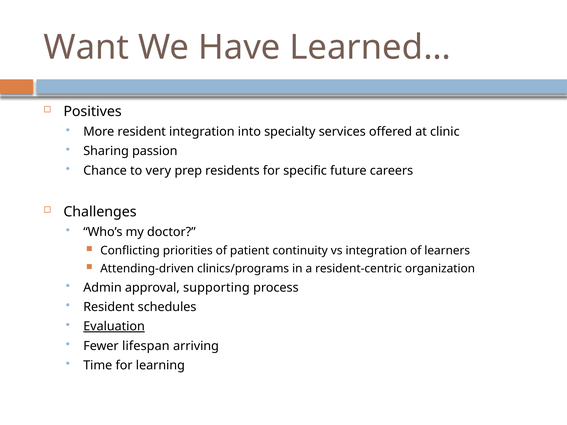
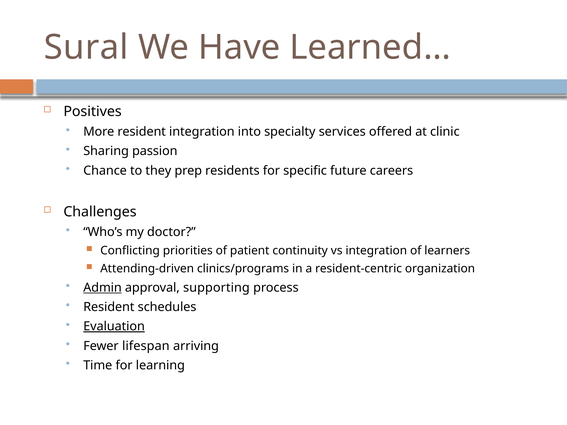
Want: Want -> Sural
very: very -> they
Admin underline: none -> present
